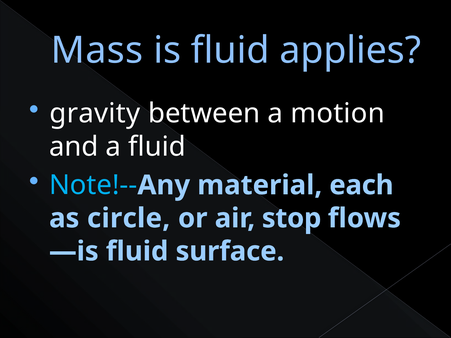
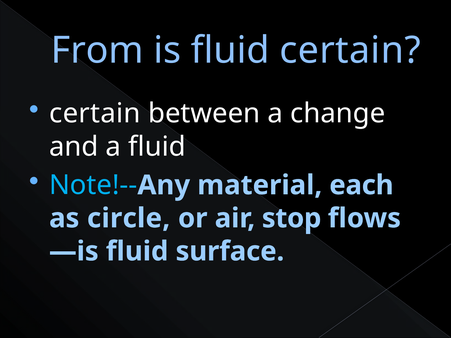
Mass: Mass -> From
fluid applies: applies -> certain
gravity at (95, 114): gravity -> certain
motion: motion -> change
